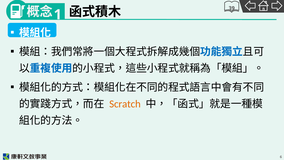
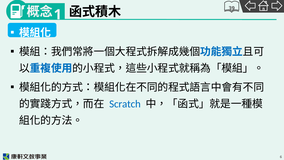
Scratch colour: orange -> blue
